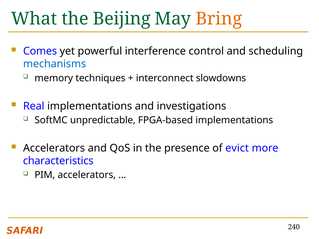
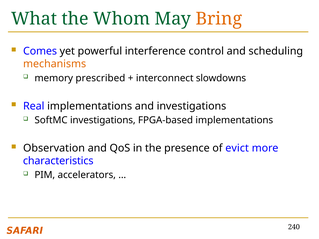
Beijing: Beijing -> Whom
mechanisms colour: blue -> orange
techniques: techniques -> prescribed
SoftMC unpredictable: unpredictable -> investigations
Accelerators at (54, 148): Accelerators -> Observation
